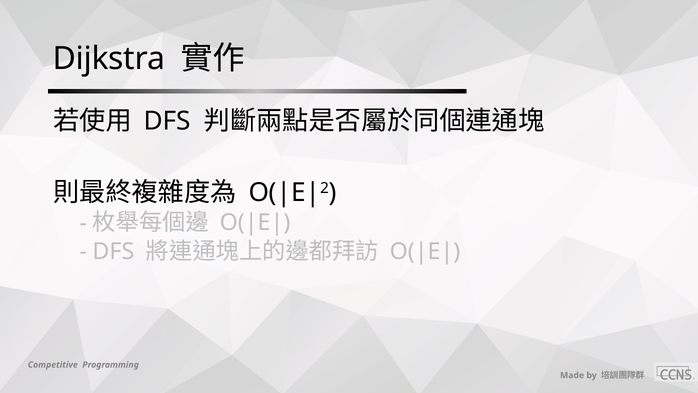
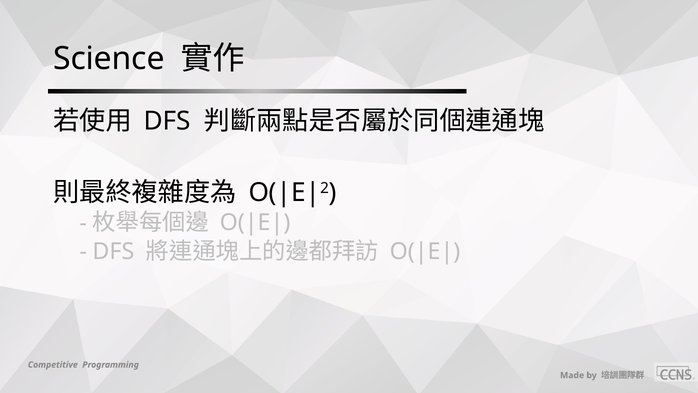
Dijkstra: Dijkstra -> Science
